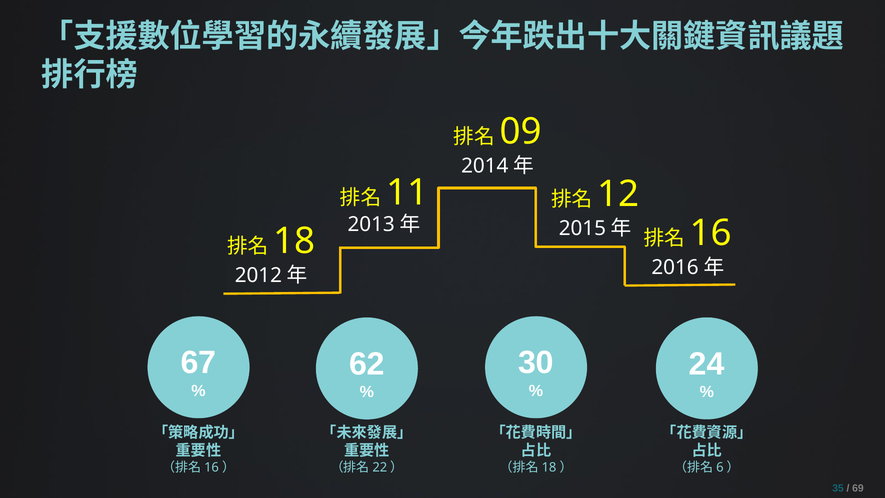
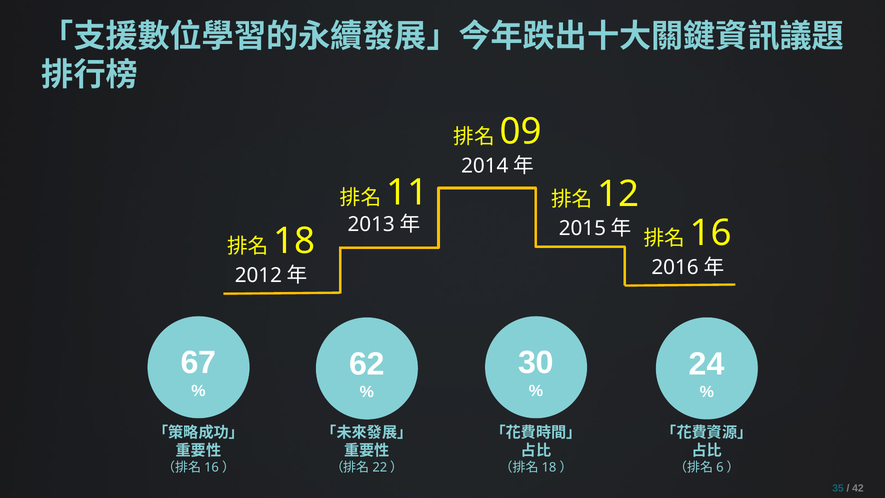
69: 69 -> 42
